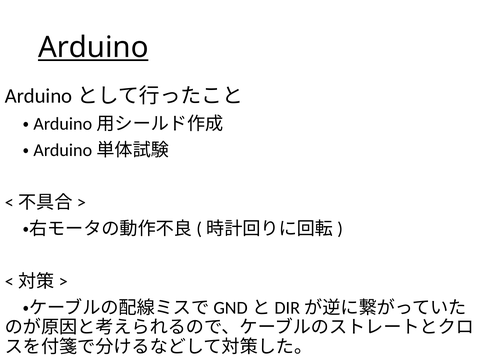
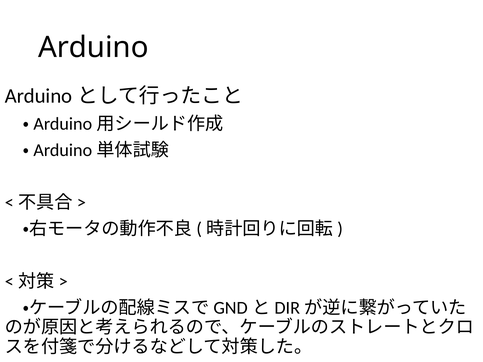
Arduino underline: present -> none
